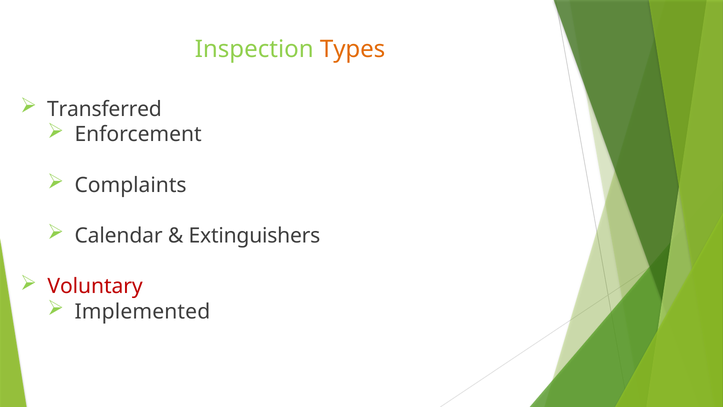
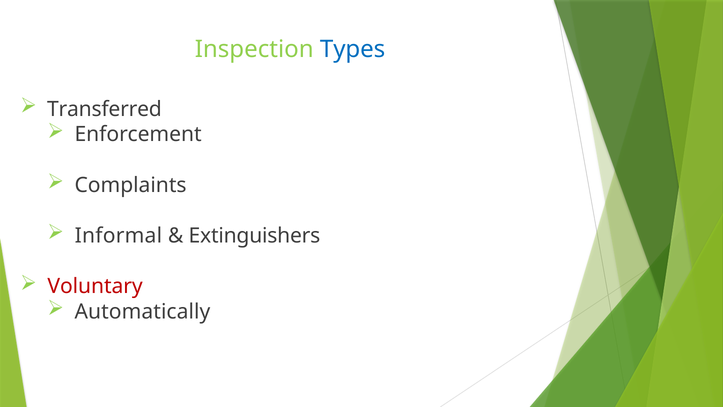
Types colour: orange -> blue
Calendar: Calendar -> Informal
Implemented: Implemented -> Automatically
